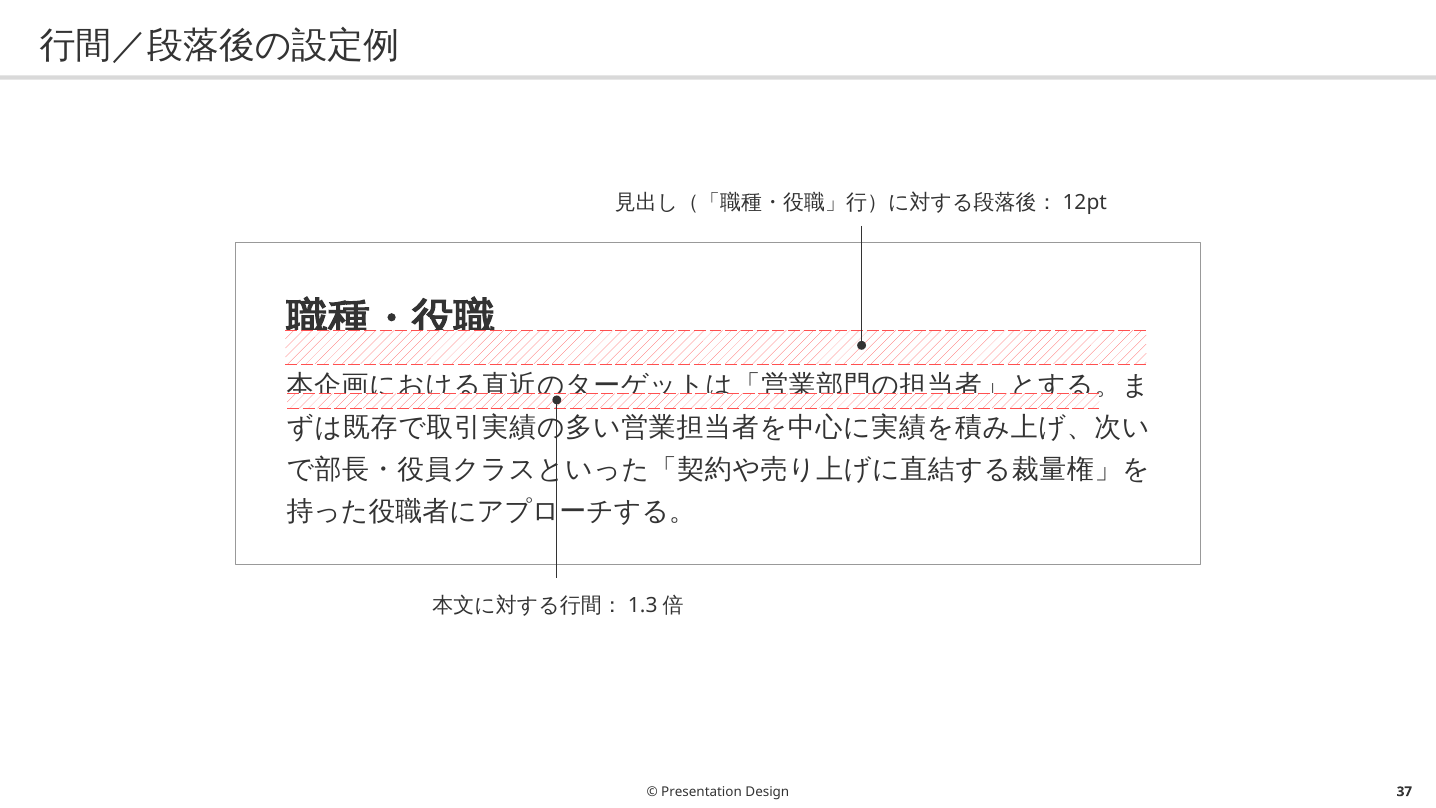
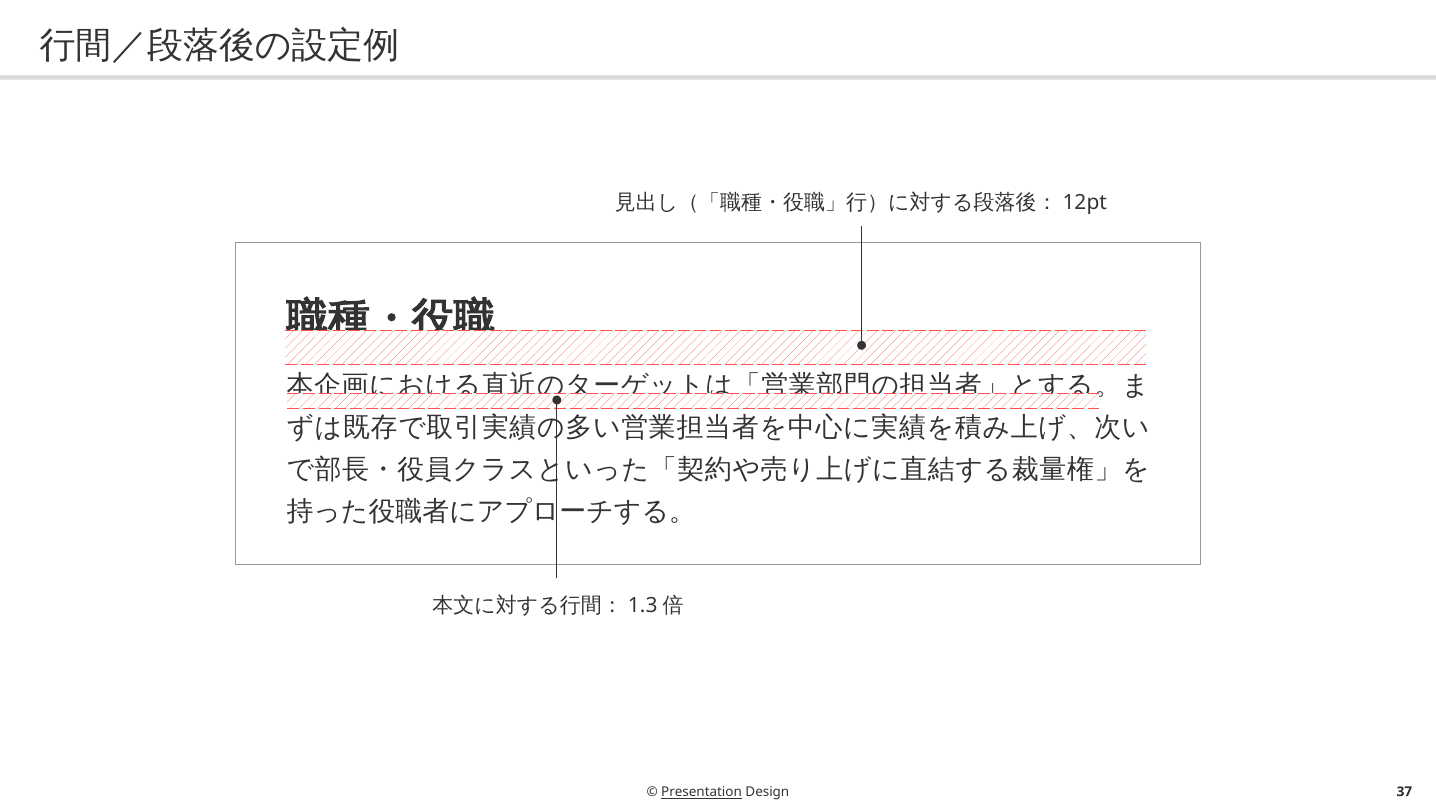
Presentation underline: none -> present
